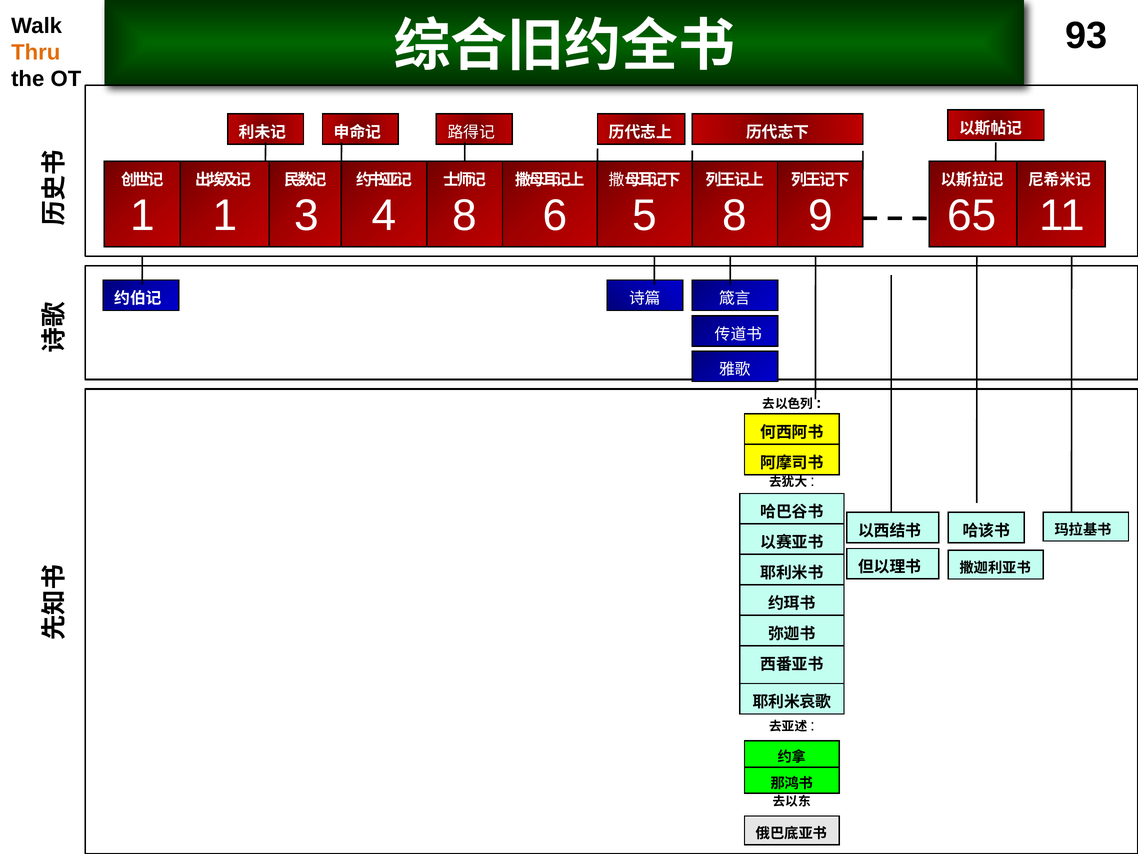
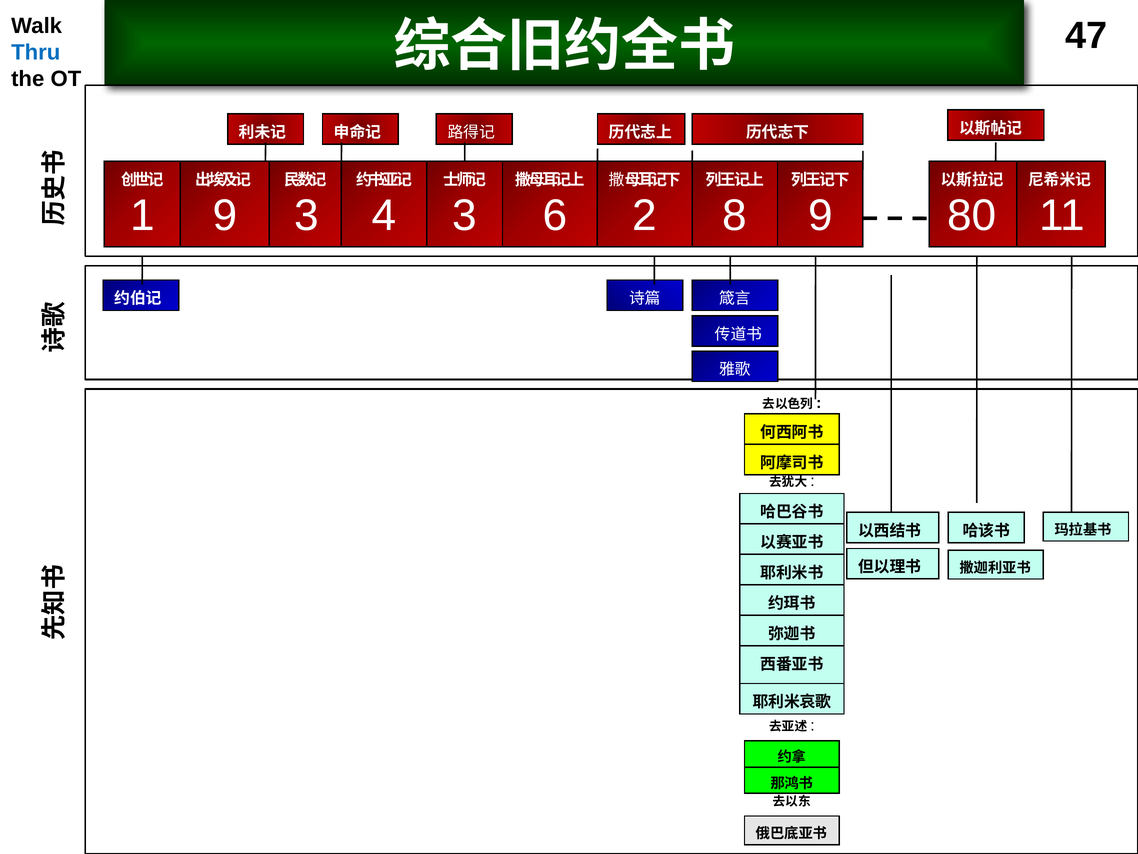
93: 93 -> 47
Thru colour: orange -> blue
1 1: 1 -> 9
4 8: 8 -> 3
5: 5 -> 2
65: 65 -> 80
